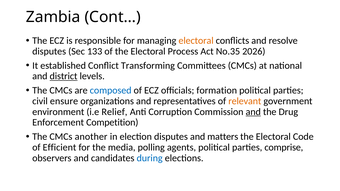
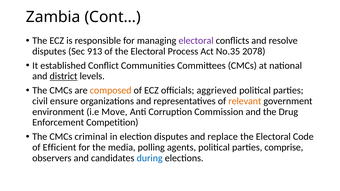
electoral at (196, 41) colour: orange -> purple
133: 133 -> 913
2026: 2026 -> 2078
Transforming: Transforming -> Communities
composed colour: blue -> orange
formation: formation -> aggrieved
Relief: Relief -> Move
and at (253, 112) underline: present -> none
another: another -> criminal
matters: matters -> replace
